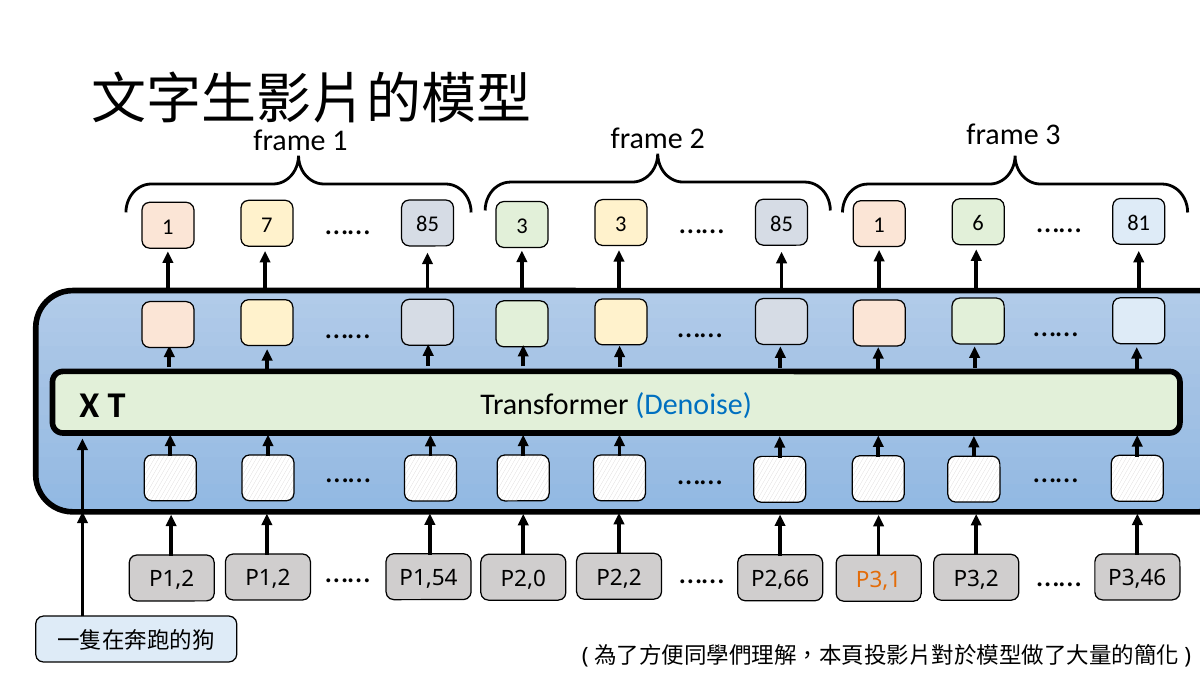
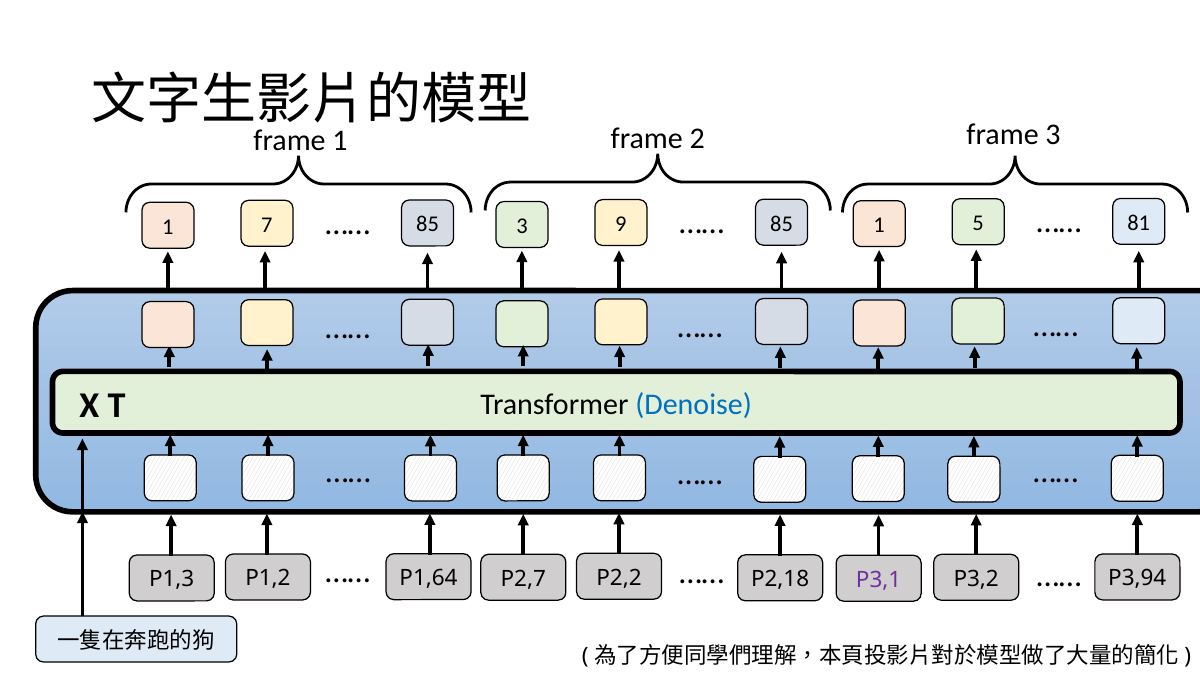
6: 6 -> 5
3 3: 3 -> 9
P1,54: P1,54 -> P1,64
P2,0: P2,0 -> P2,7
P2,66: P2,66 -> P2,18
P1,2 at (172, 579): P1,2 -> P1,3
P3,1 colour: orange -> purple
P3,46: P3,46 -> P3,94
